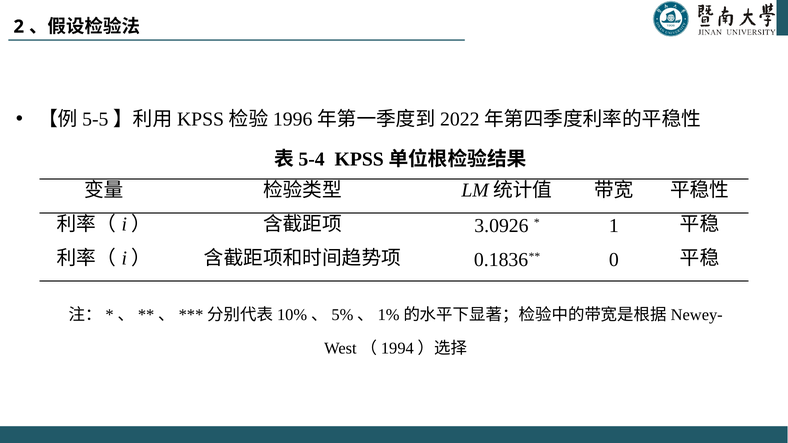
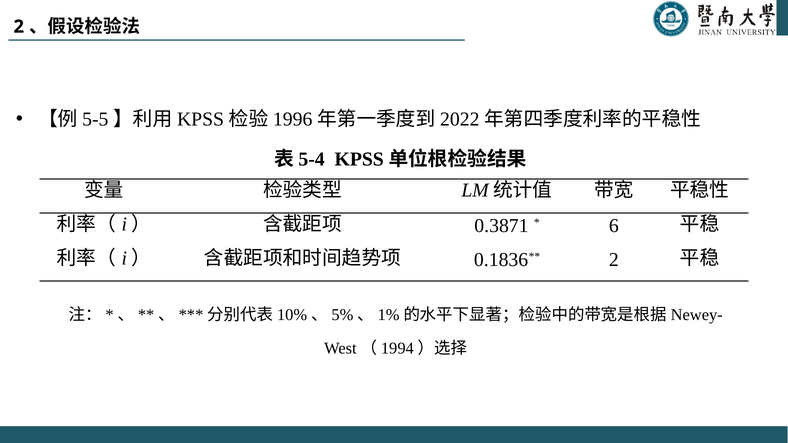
3.0926: 3.0926 -> 0.3871
1: 1 -> 6
0 at (614, 260): 0 -> 2
